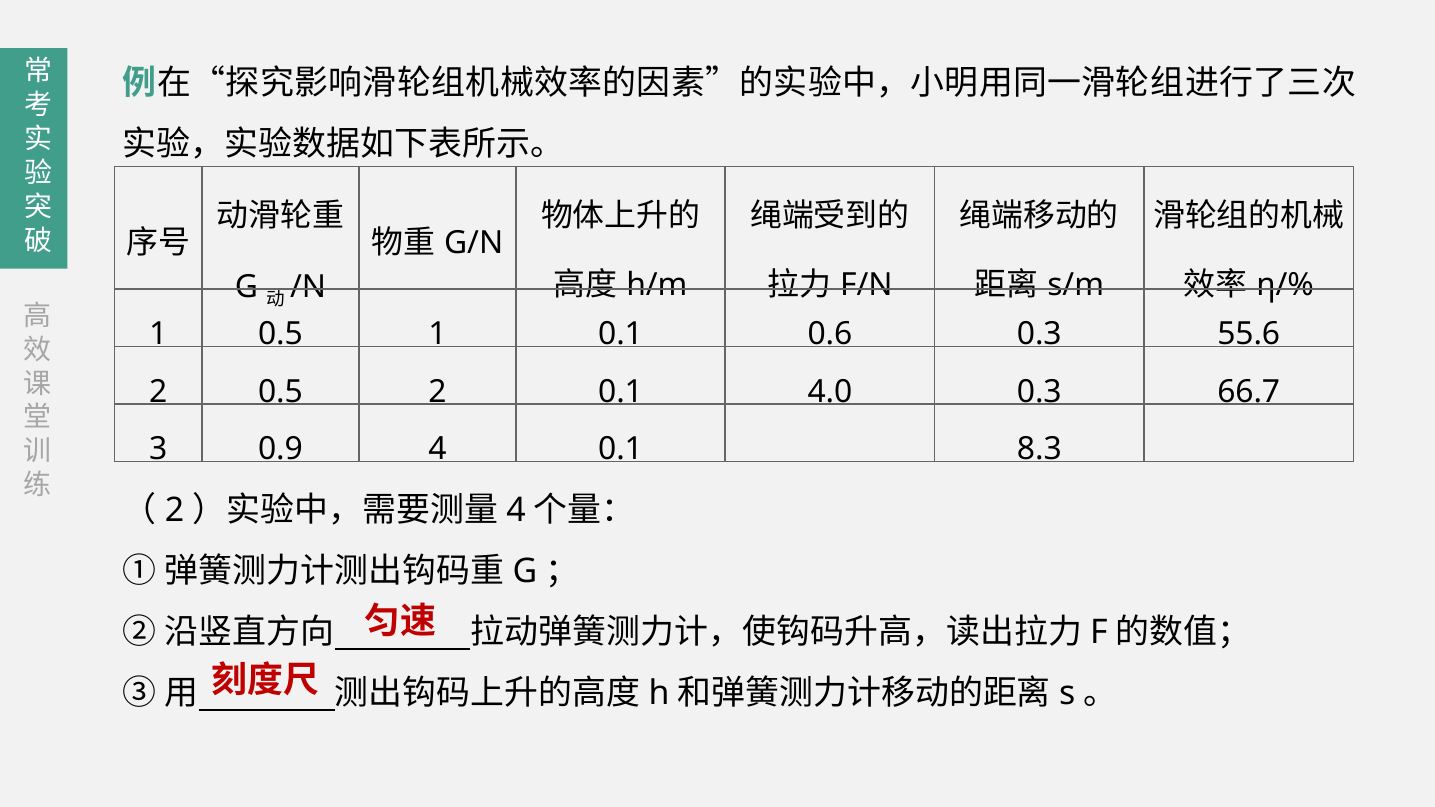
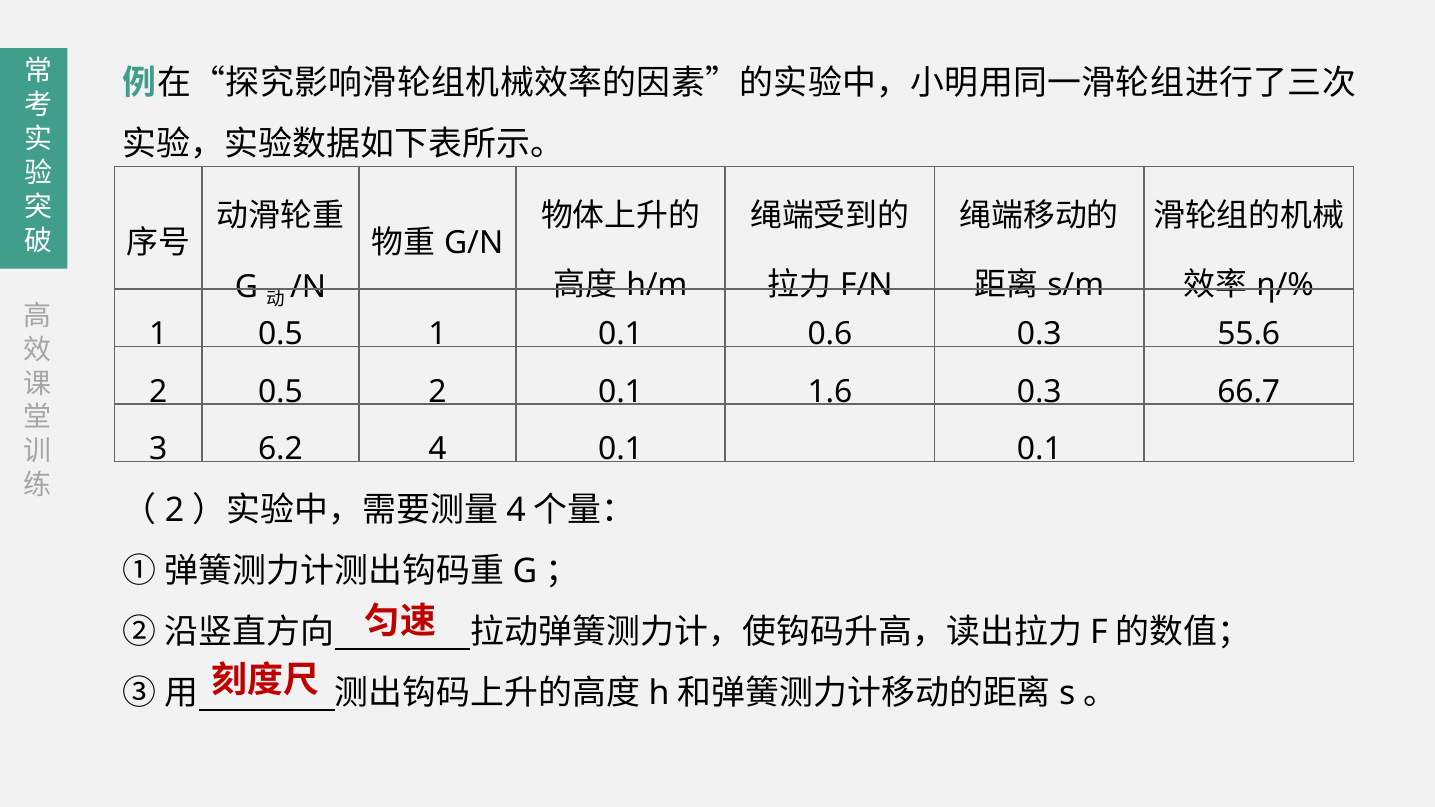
4.0: 4.0 -> 1.6
0.9: 0.9 -> 6.2
0.1 8.3: 8.3 -> 0.1
